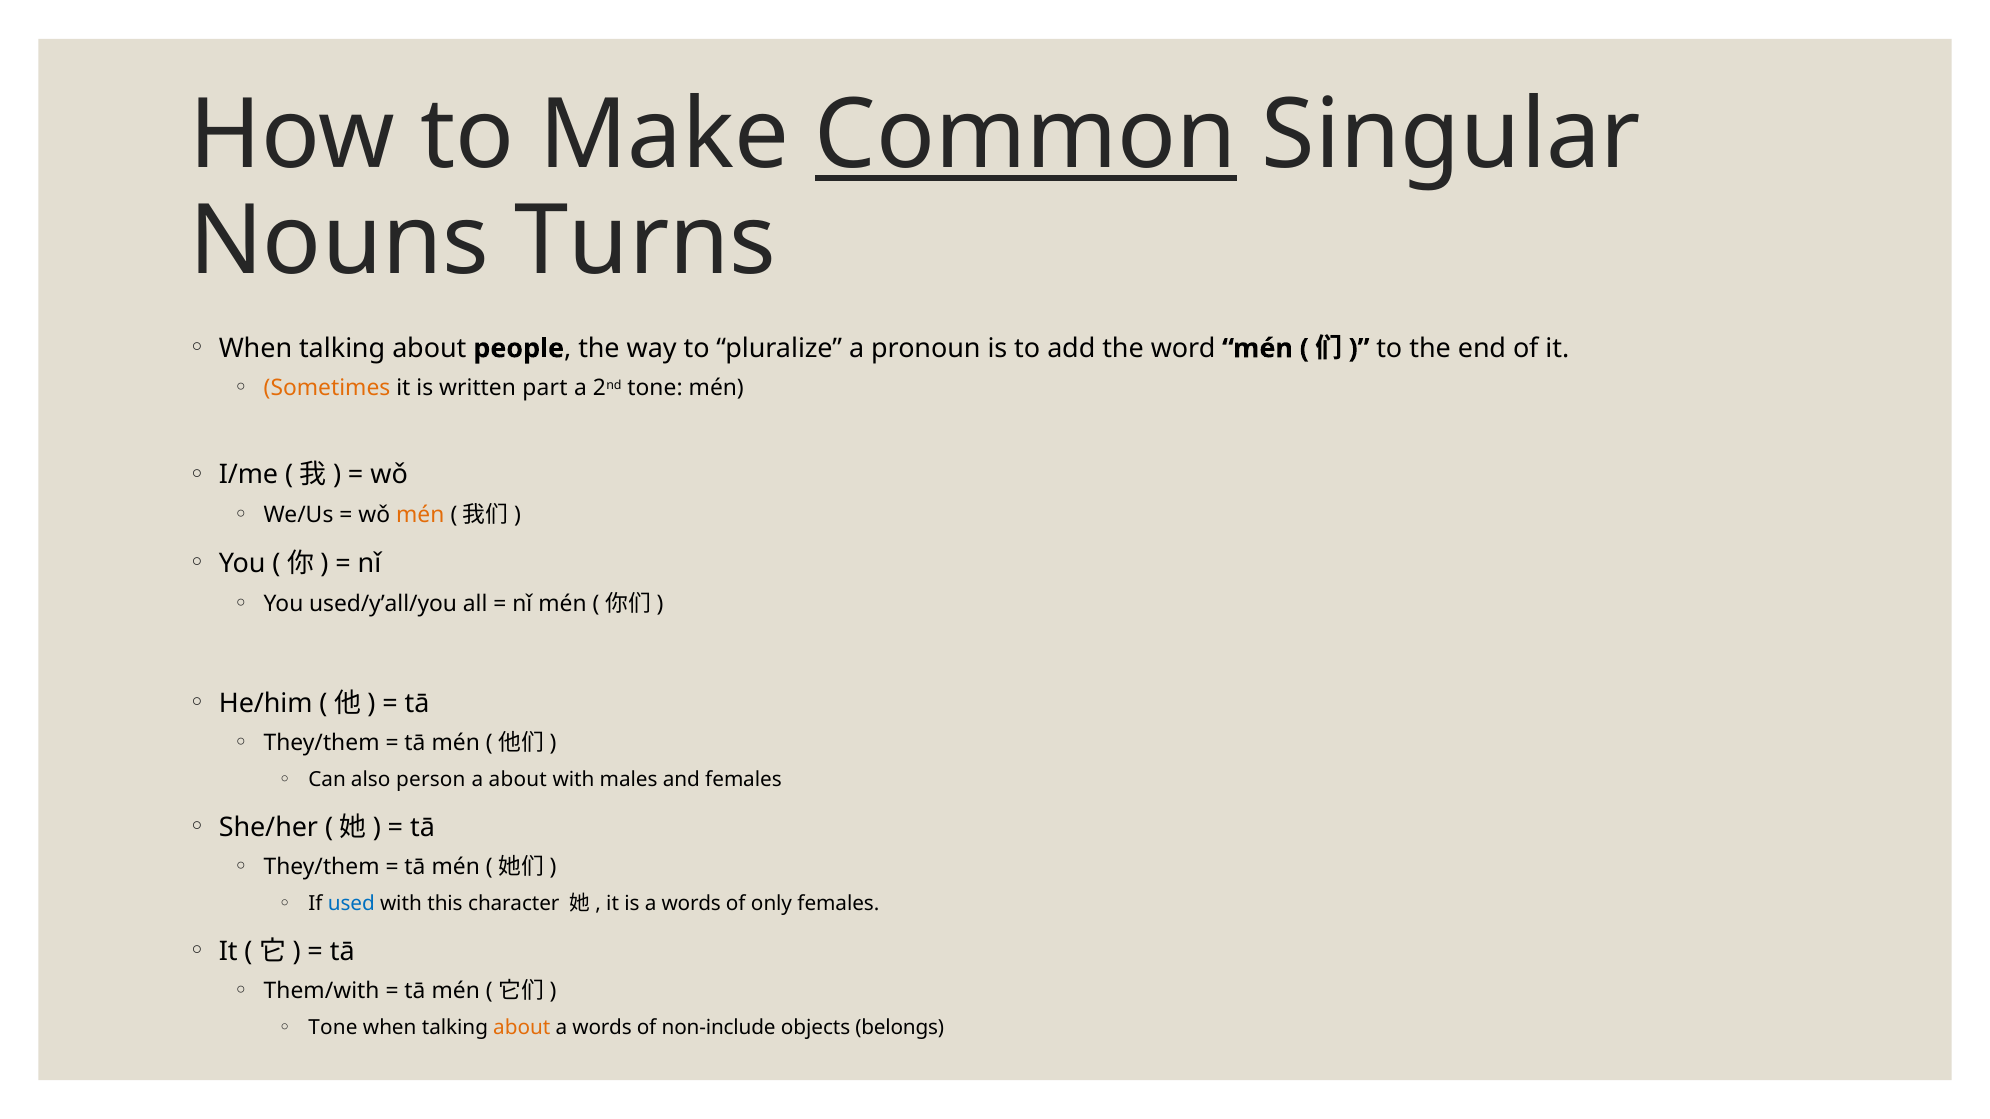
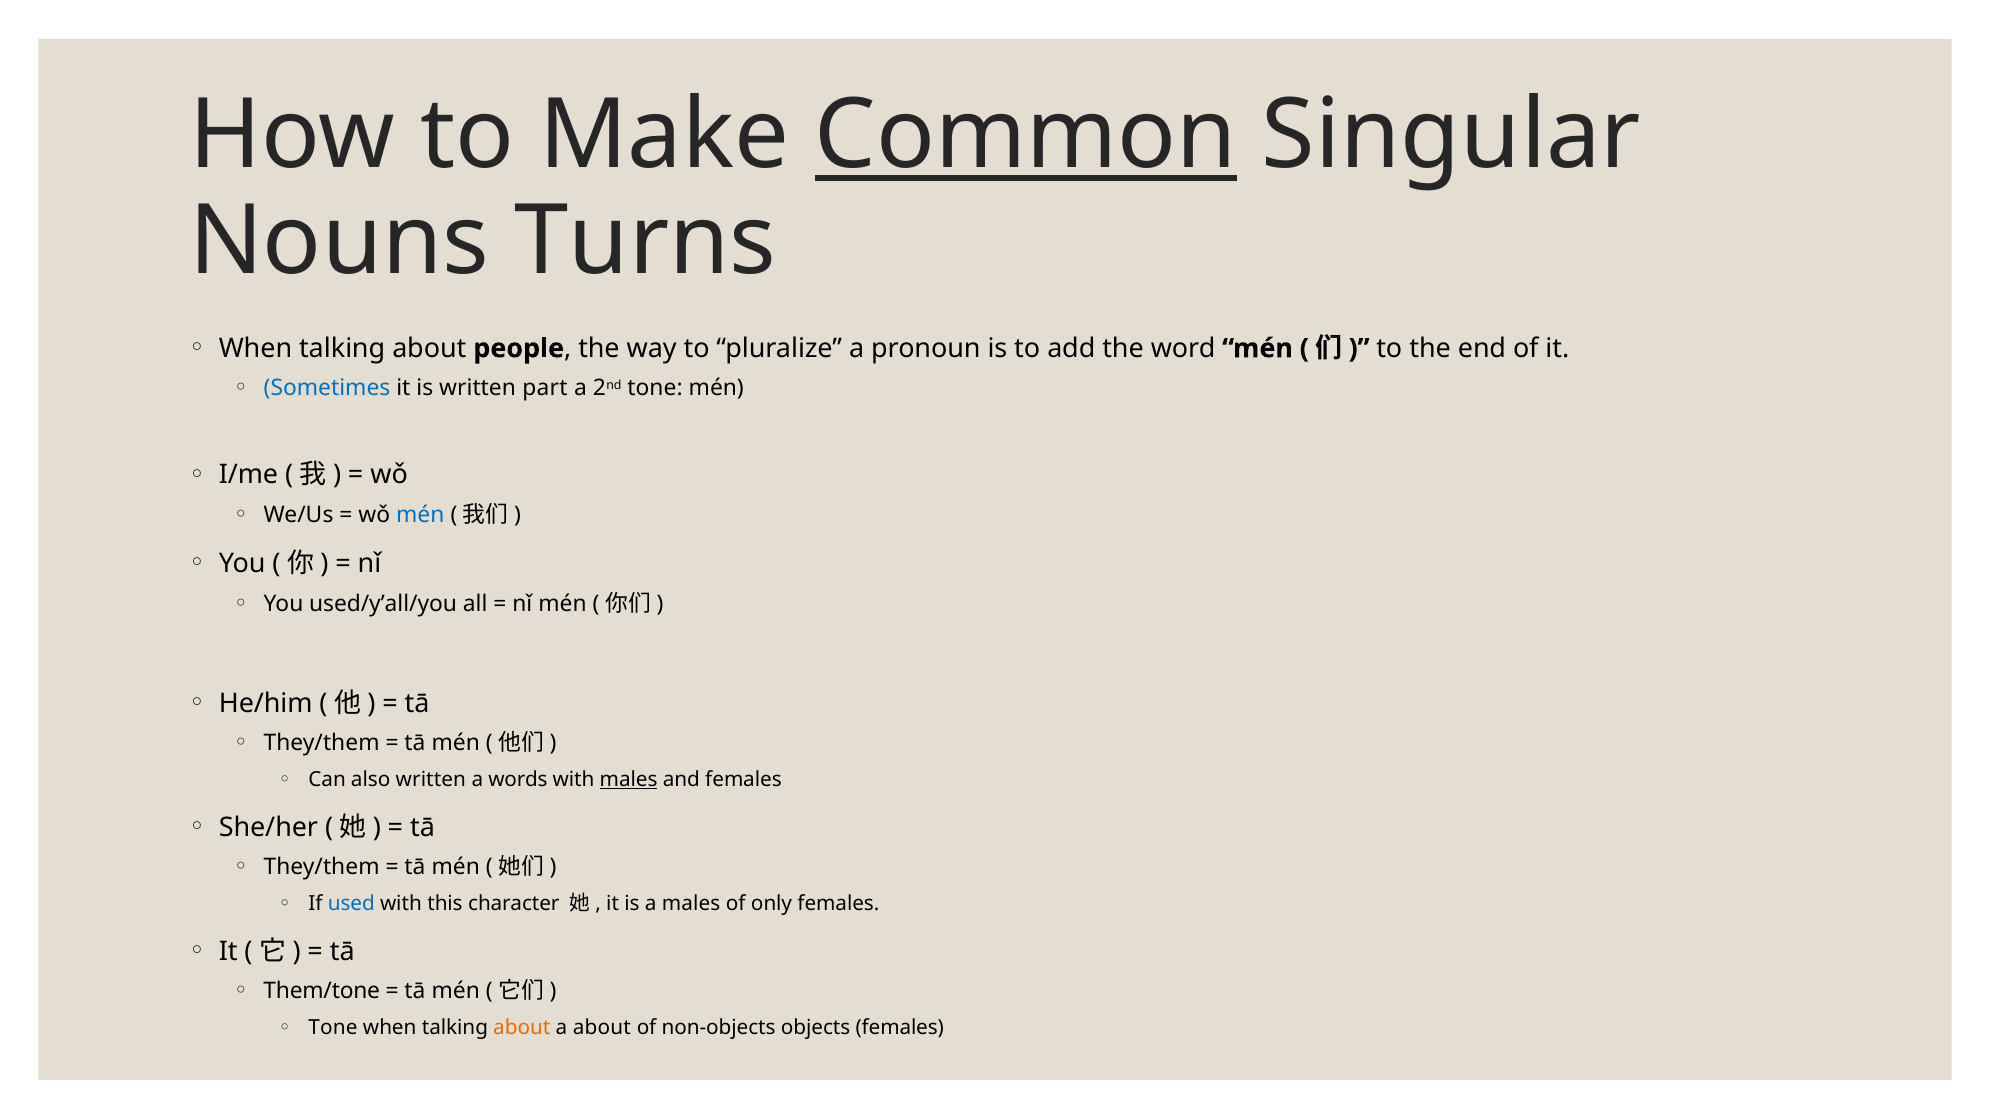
Sometimes colour: orange -> blue
mén at (420, 515) colour: orange -> blue
also person: person -> written
a about: about -> words
males at (629, 780) underline: none -> present
is a words: words -> males
Them/with: Them/with -> Them/tone
words at (602, 1028): words -> about
non-include: non-include -> non-objects
objects belongs: belongs -> females
